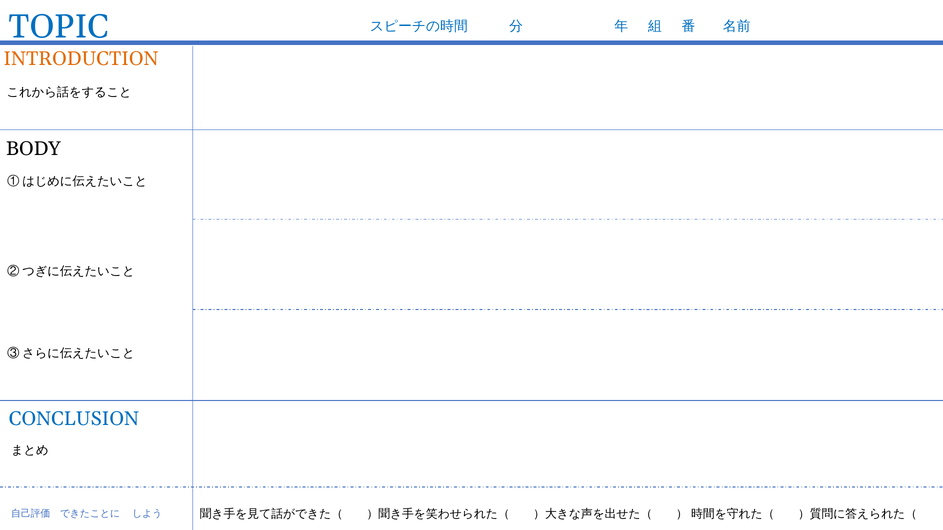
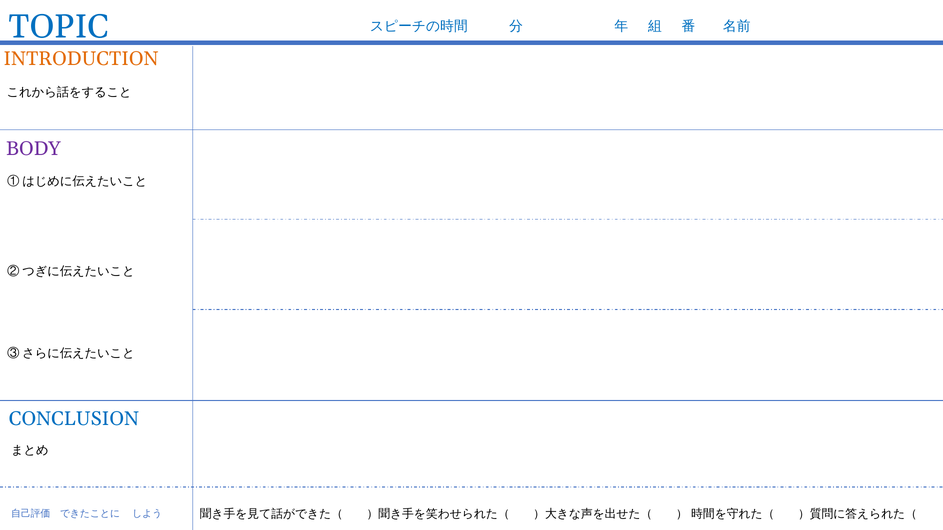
BODY colour: black -> purple
